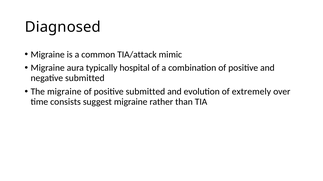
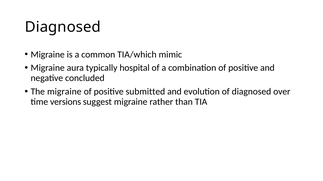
TIA/attack: TIA/attack -> TIA/which
negative submitted: submitted -> concluded
of extremely: extremely -> diagnosed
consists: consists -> versions
